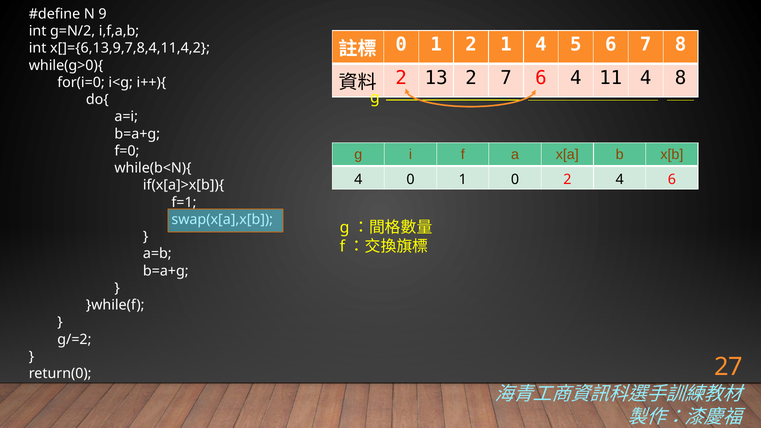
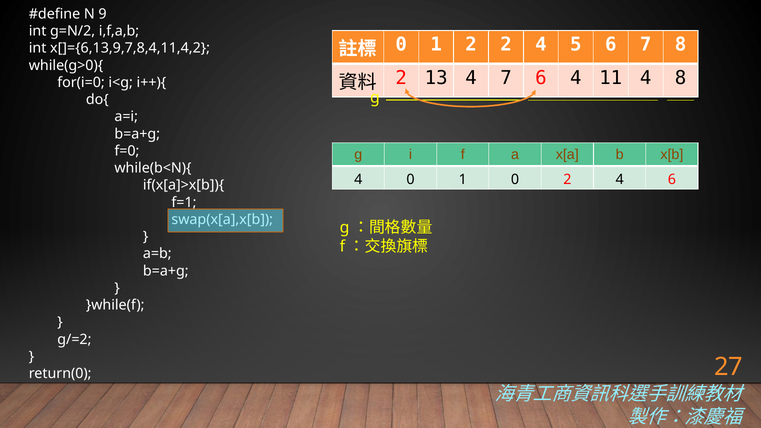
2 1: 1 -> 2
13 2: 2 -> 4
